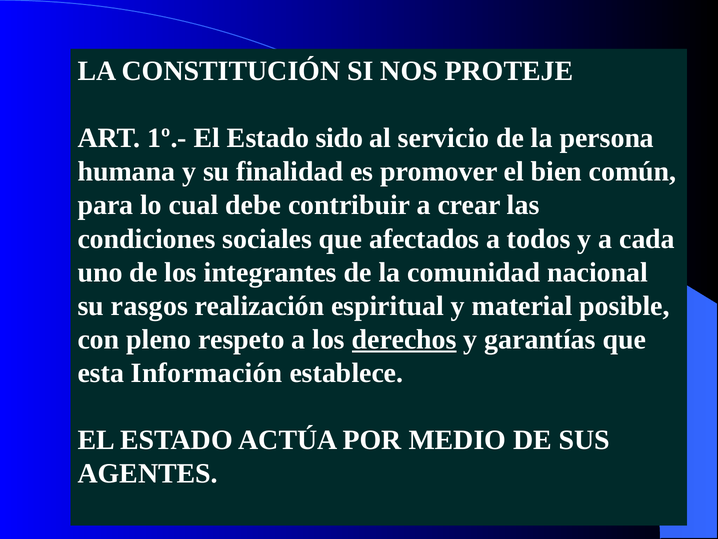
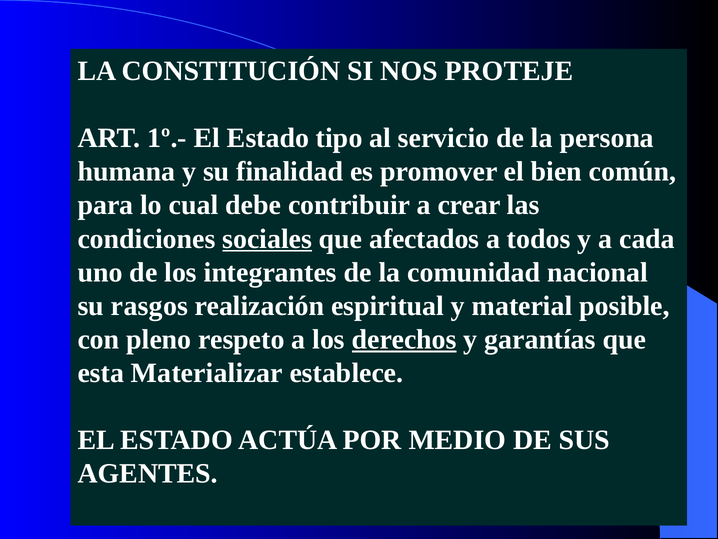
sido: sido -> tipo
sociales underline: none -> present
Información: Información -> Materializar
